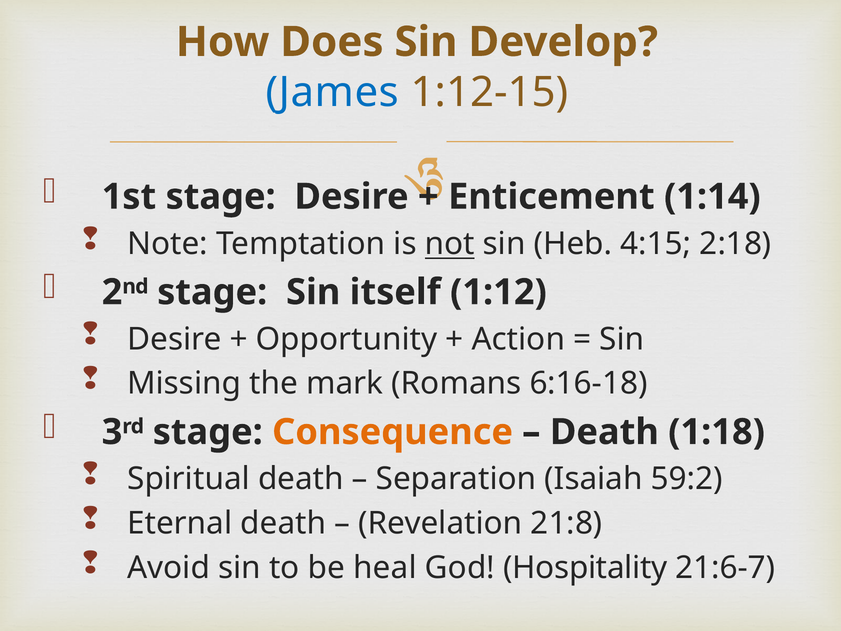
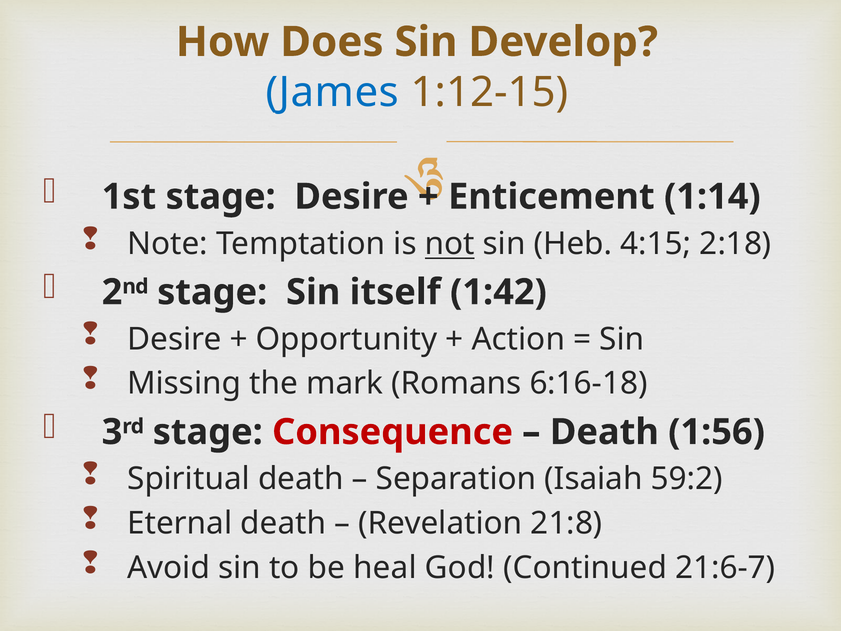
1:12: 1:12 -> 1:42
Consequence colour: orange -> red
1:18: 1:18 -> 1:56
Hospitality: Hospitality -> Continued
